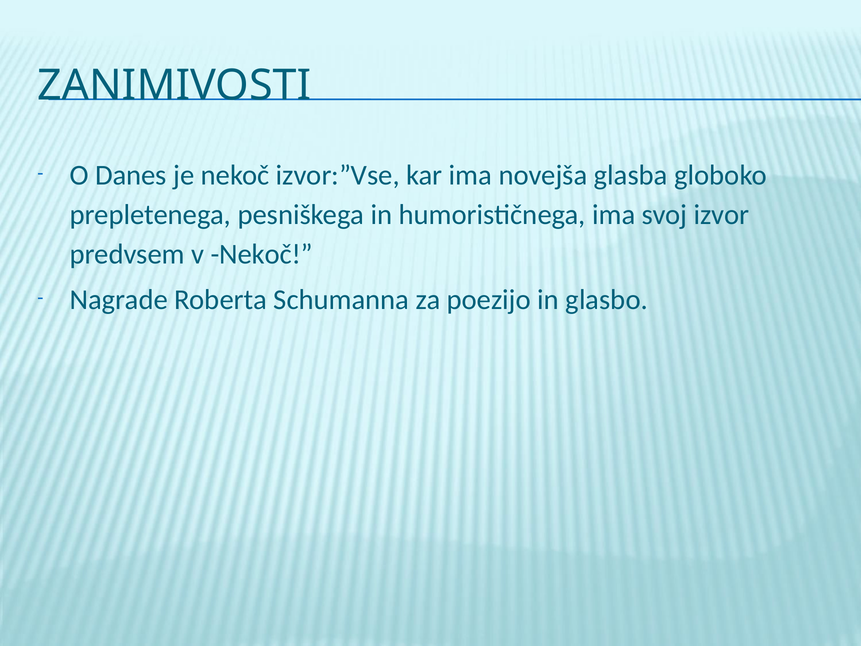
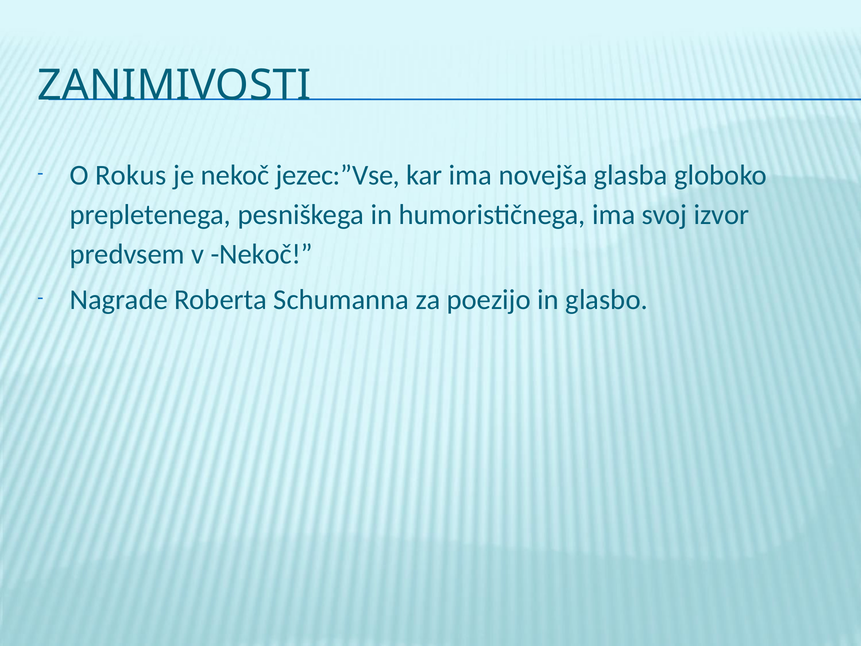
Danes: Danes -> Rokus
izvor:”Vse: izvor:”Vse -> jezec:”Vse
